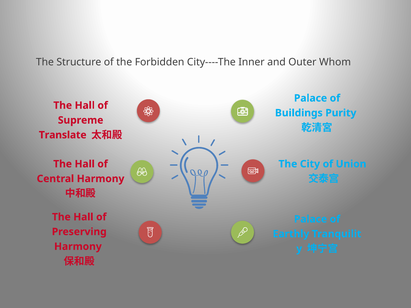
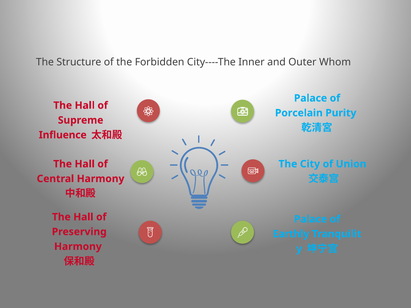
Buildings: Buildings -> Porcelain
Translate: Translate -> Influence
